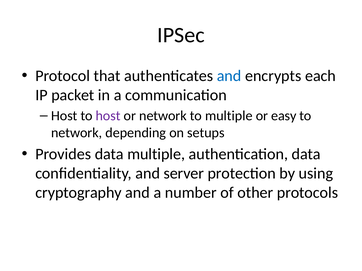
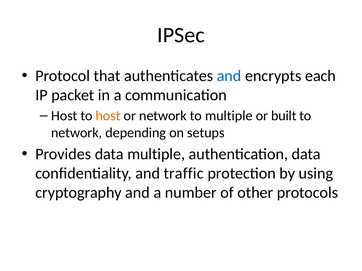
host at (108, 116) colour: purple -> orange
easy: easy -> built
server: server -> traffic
